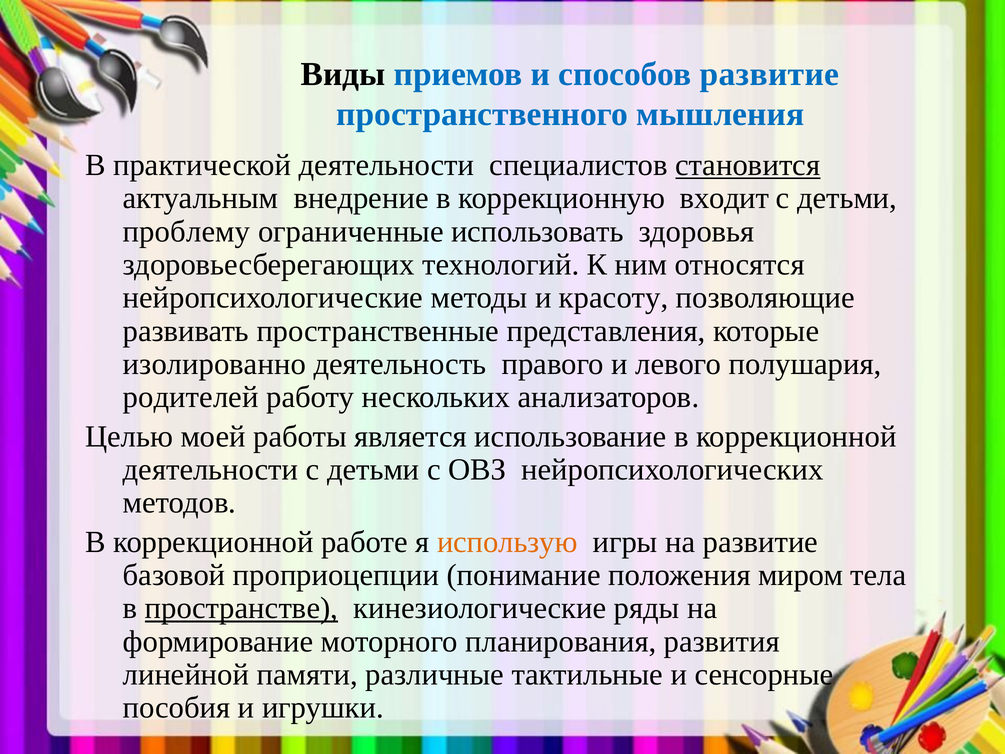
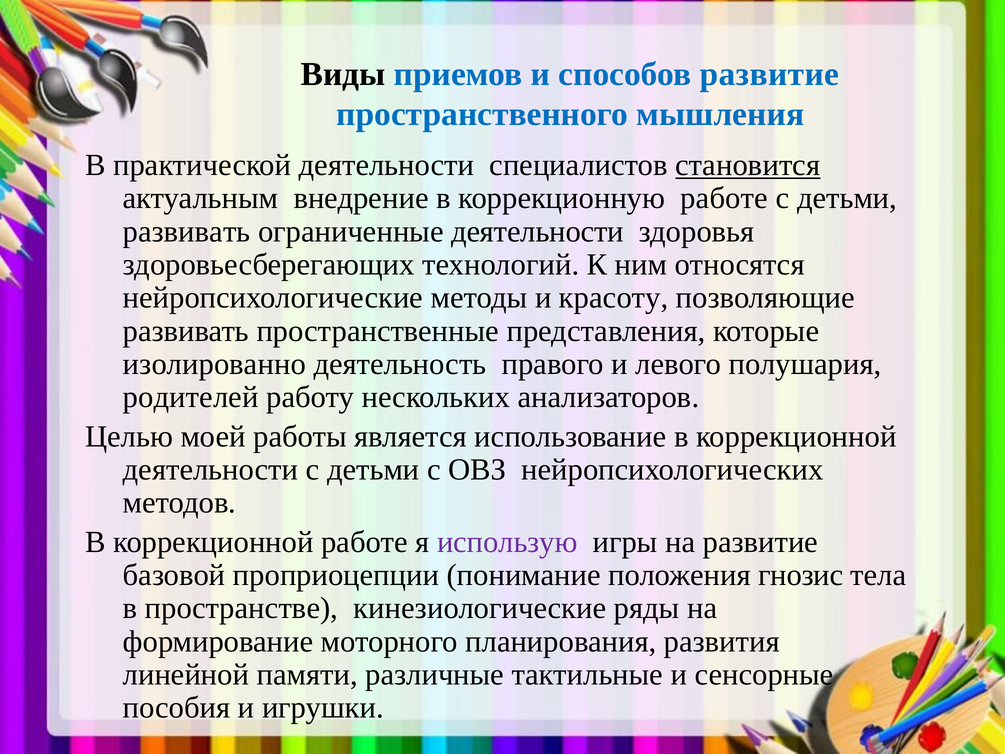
коррекционную входит: входит -> работе
проблему at (187, 231): проблему -> развивать
ограниченные использовать: использовать -> деятельности
использую colour: orange -> purple
миром: миром -> гнозис
пространстве underline: present -> none
